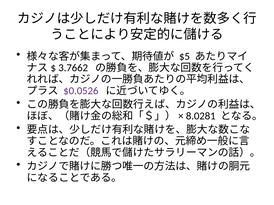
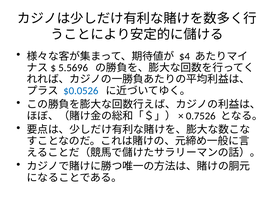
$5: $5 -> $4
3.7662: 3.7662 -> 5.5696
$0.0526 colour: purple -> blue
8.0281: 8.0281 -> 0.7526
